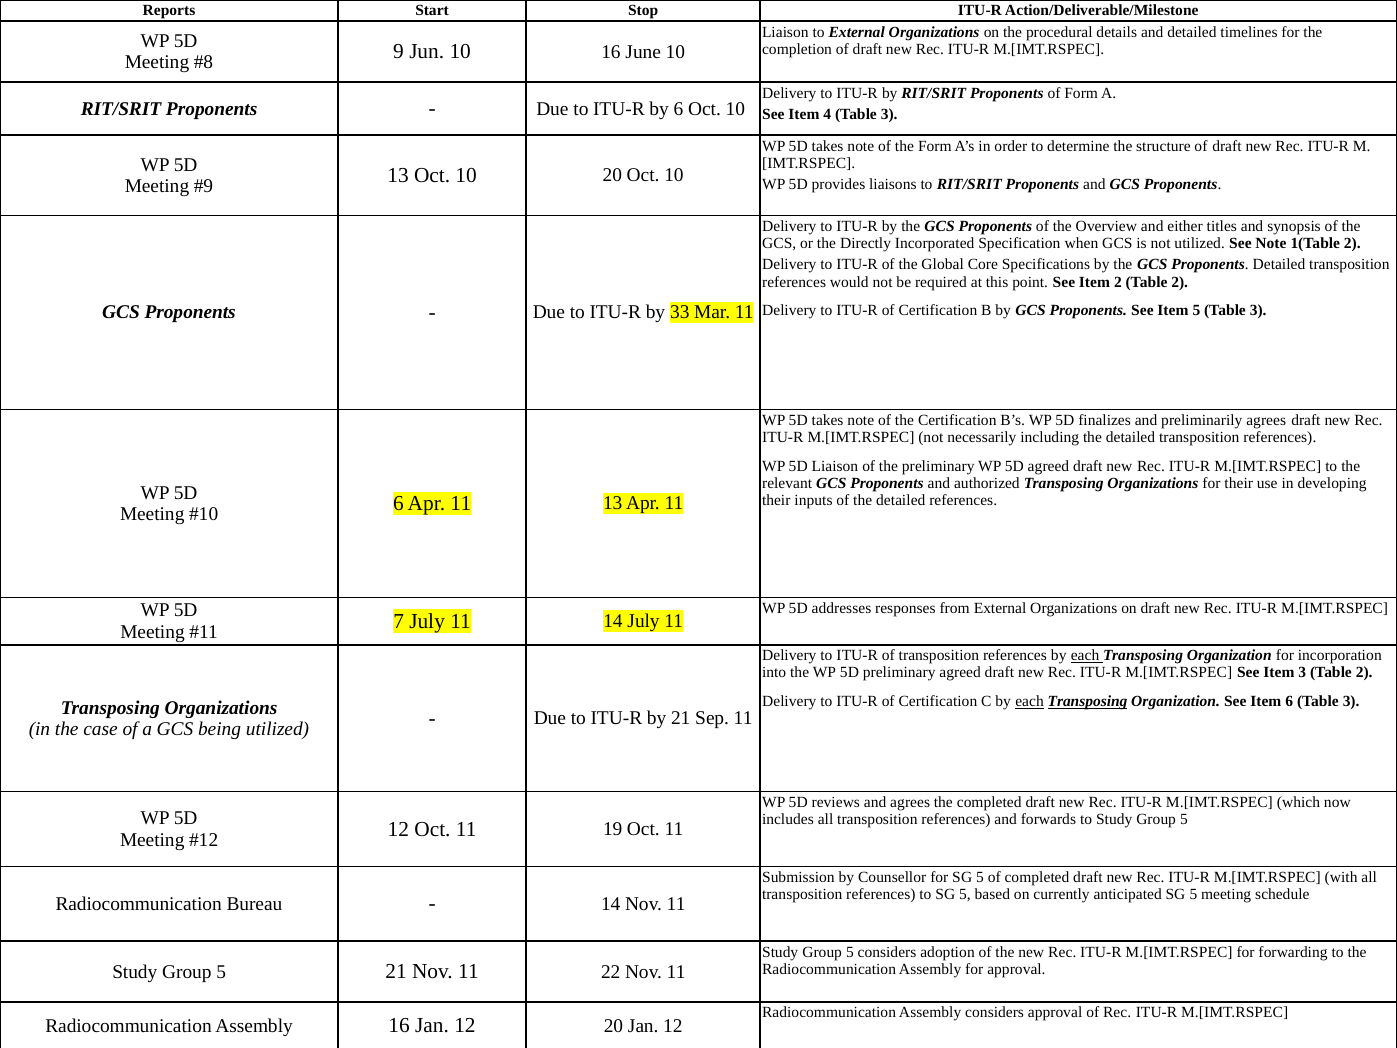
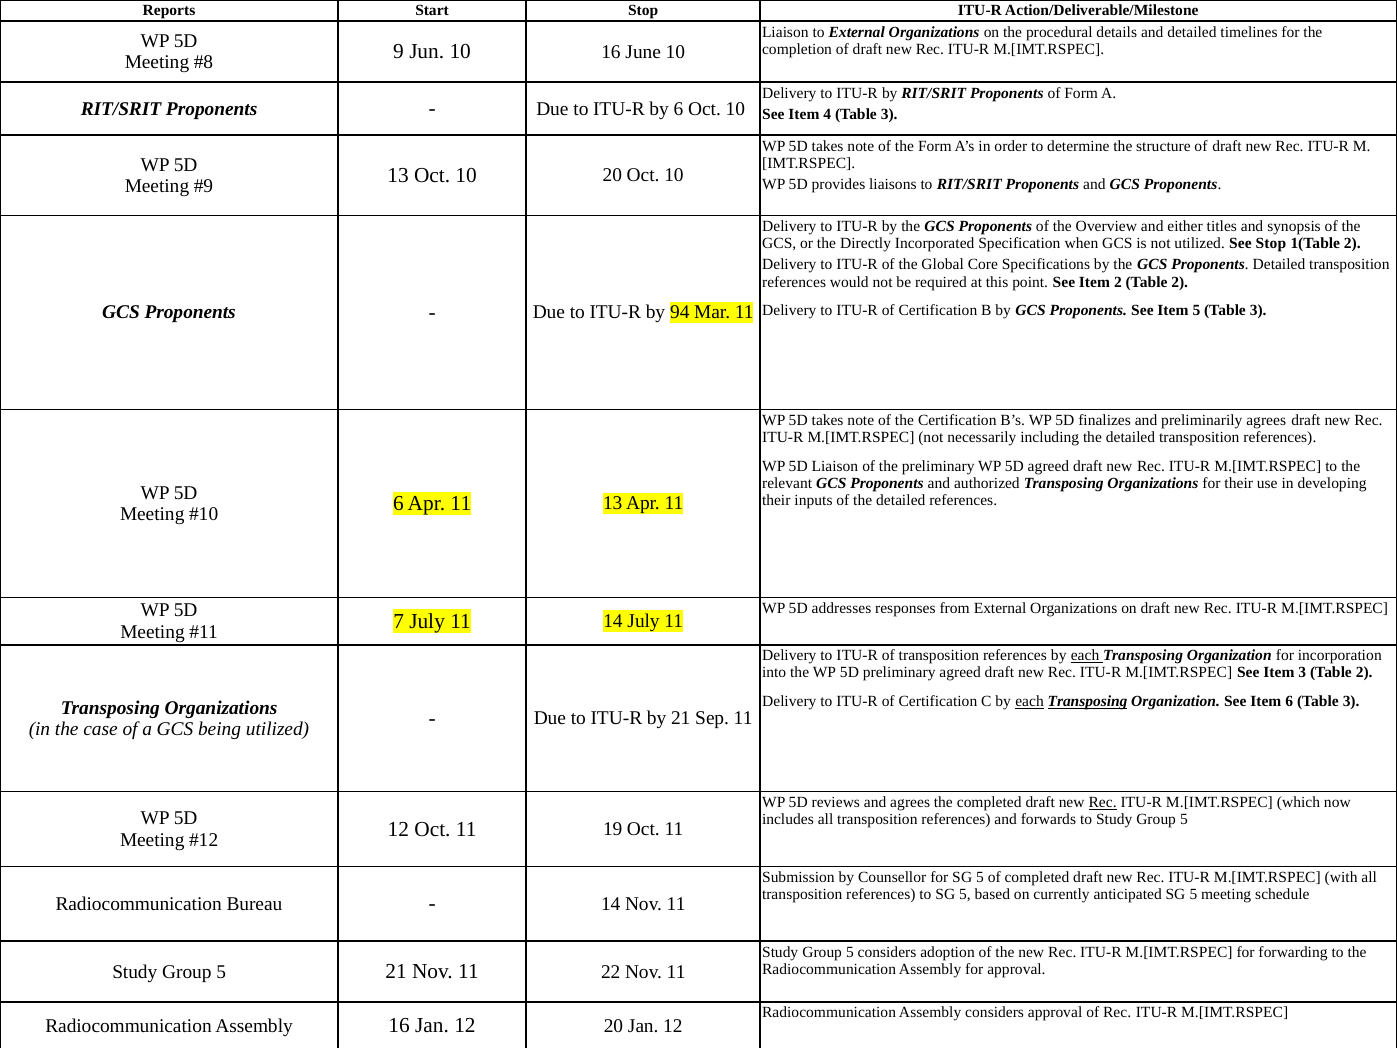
See Note: Note -> Stop
33: 33 -> 94
Rec at (1103, 802) underline: none -> present
